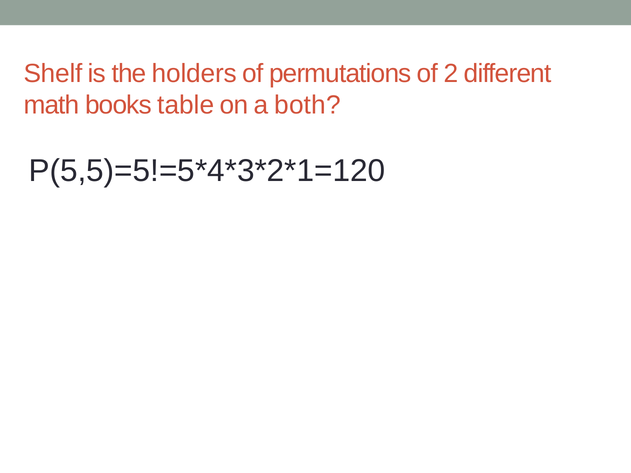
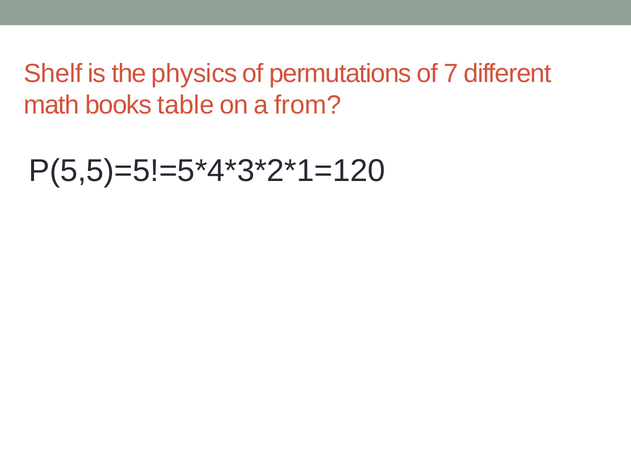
holders: holders -> physics
2: 2 -> 7
both: both -> from
